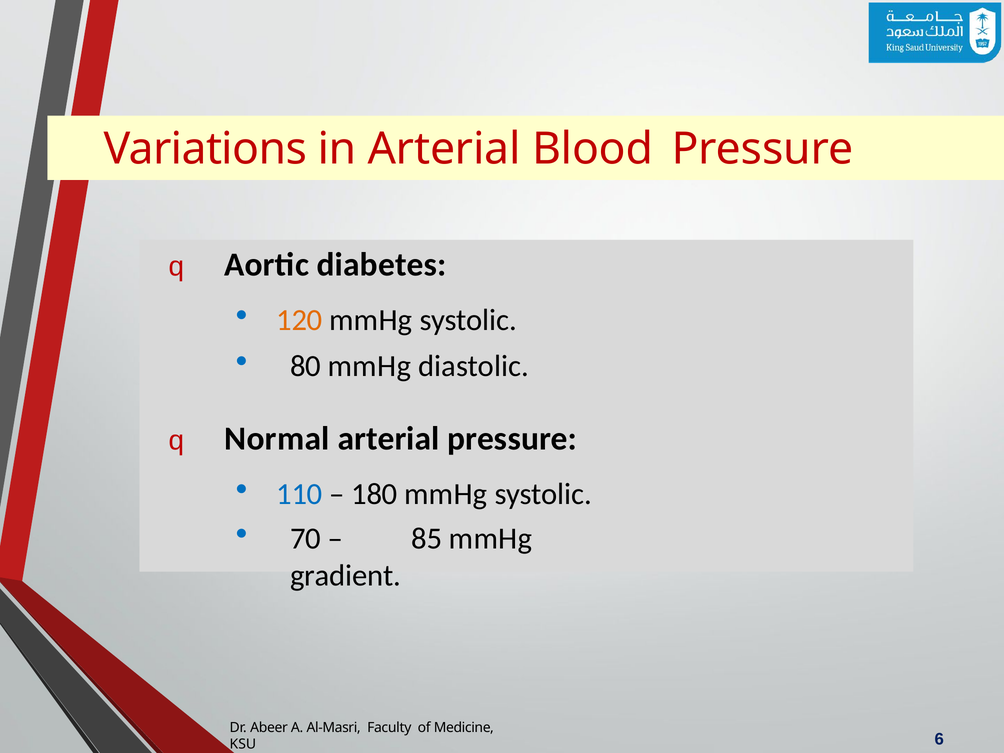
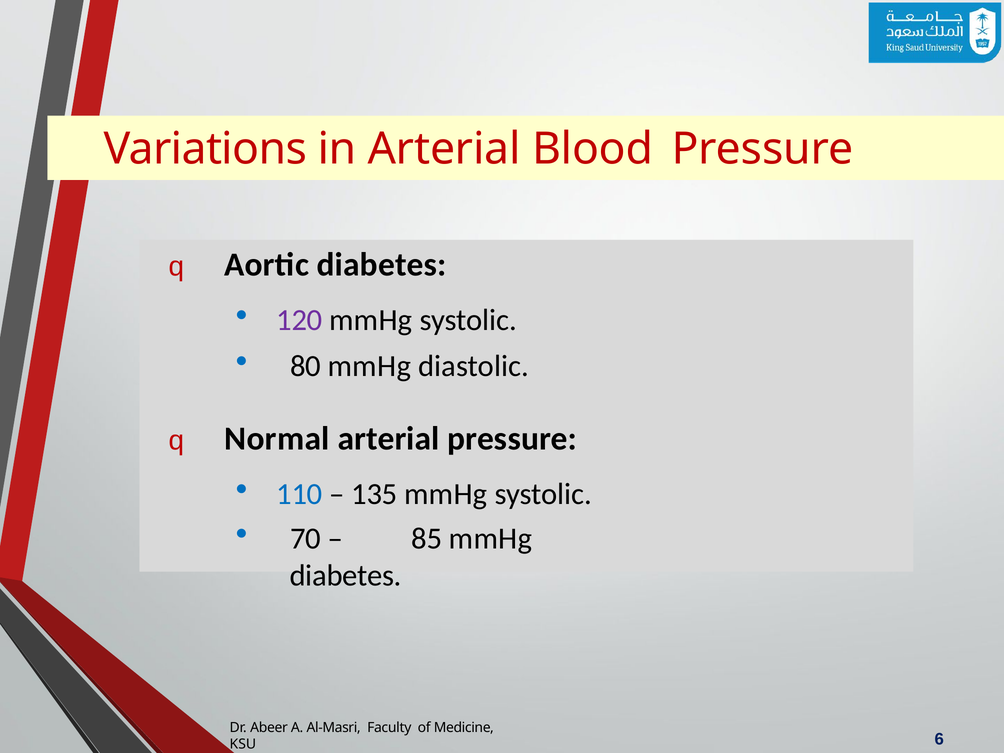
120 colour: orange -> purple
180: 180 -> 135
gradient at (346, 576): gradient -> diabetes
